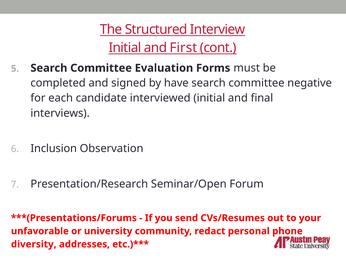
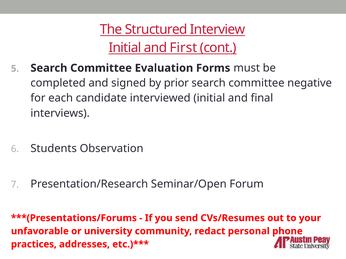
have: have -> prior
Inclusion: Inclusion -> Students
diversity: diversity -> practices
